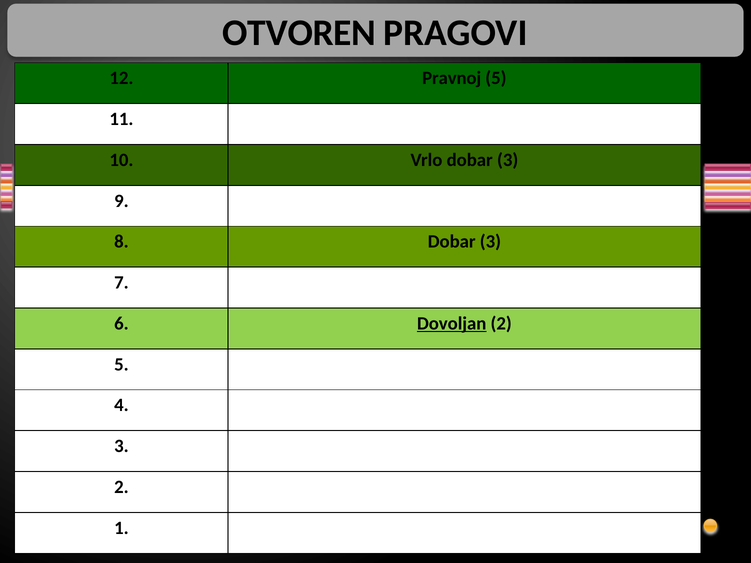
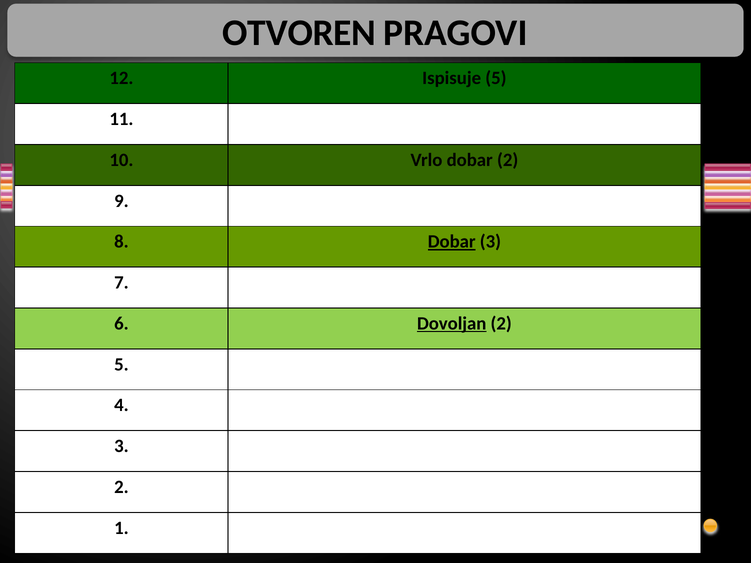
Pravnoj: Pravnoj -> Ispisuje
Vrlo dobar 3: 3 -> 2
Dobar at (452, 242) underline: none -> present
